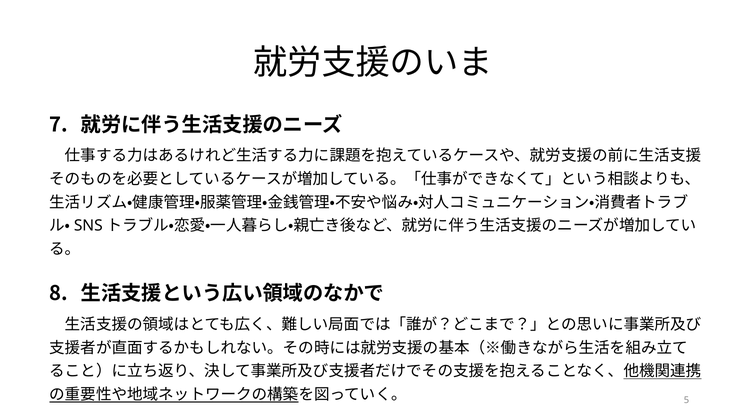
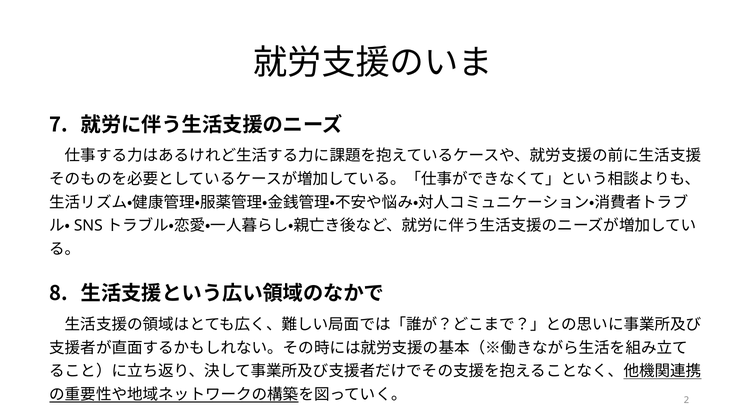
5: 5 -> 2
